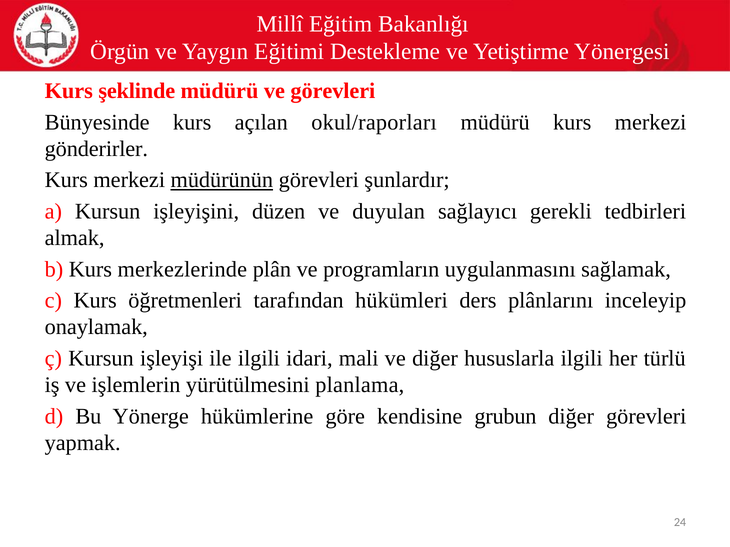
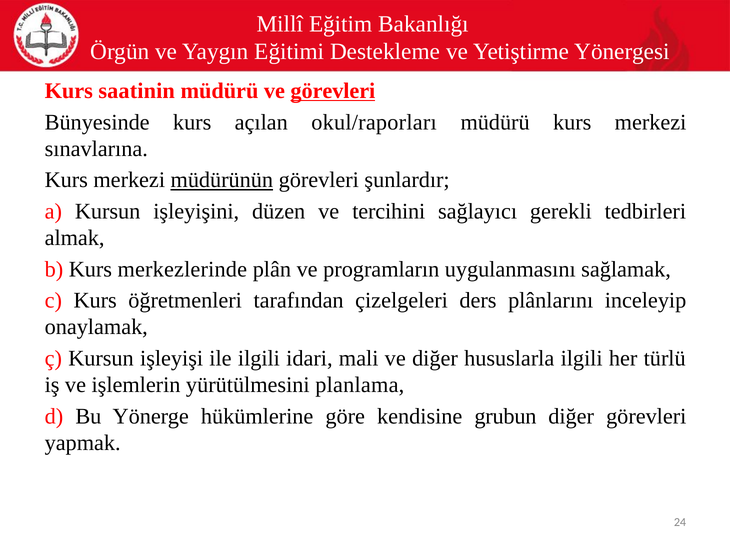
şeklinde: şeklinde -> saatinin
görevleri at (333, 91) underline: none -> present
gönderirler: gönderirler -> sınavlarına
duyulan: duyulan -> tercihini
hükümleri: hükümleri -> çizelgeleri
